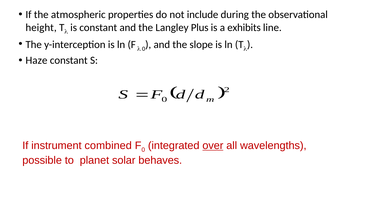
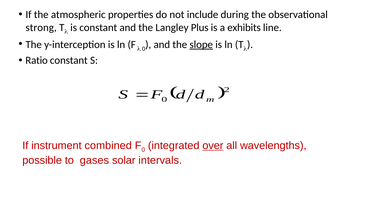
height: height -> strong
slope underline: none -> present
Haze: Haze -> Ratio
planet: planet -> gases
behaves: behaves -> intervals
